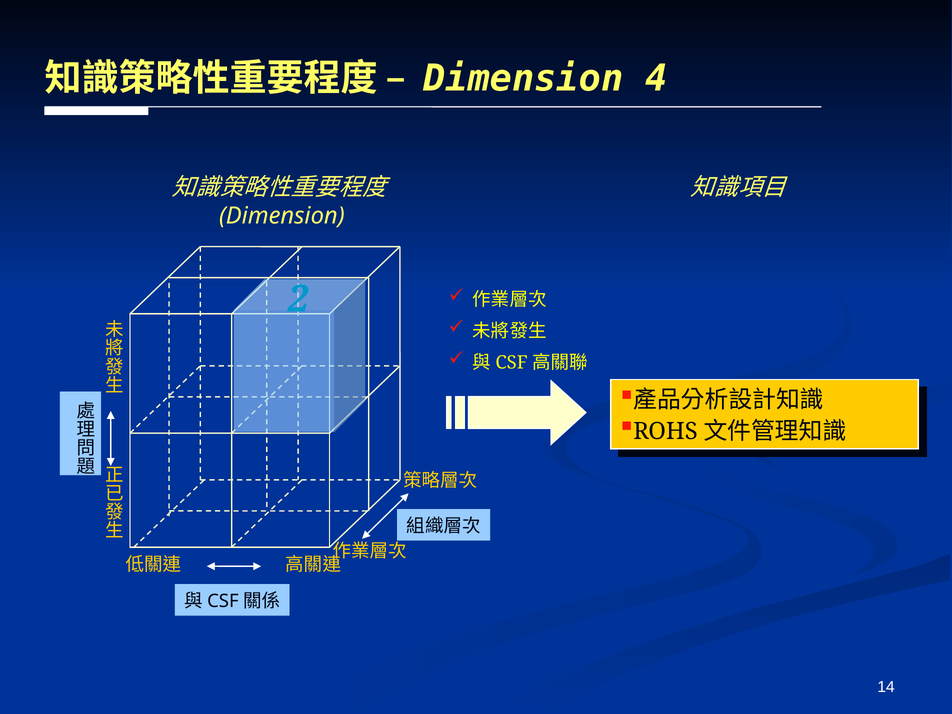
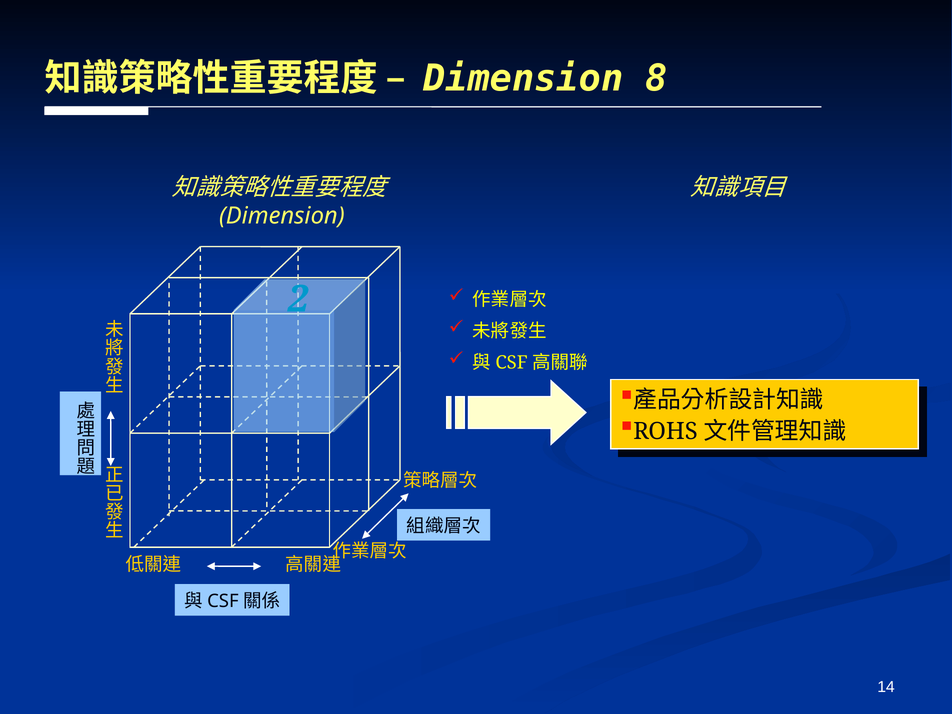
4: 4 -> 8
